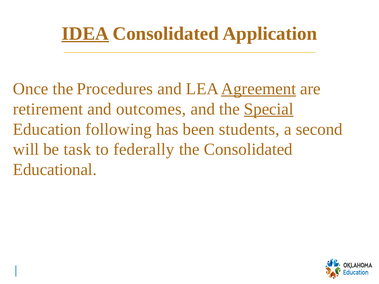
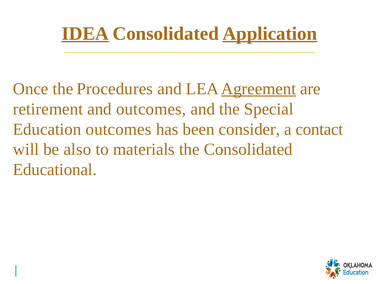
Application underline: none -> present
Special underline: present -> none
Education following: following -> outcomes
students: students -> consider
second: second -> contact
task: task -> also
federally: federally -> materials
